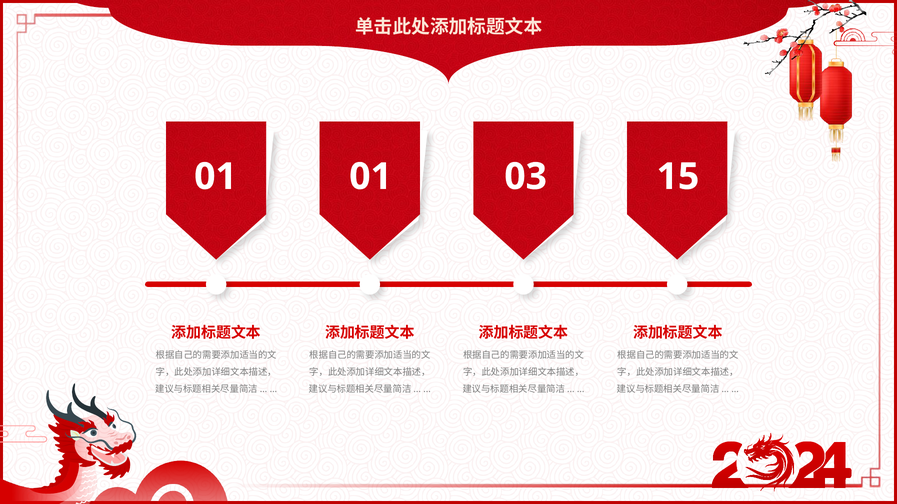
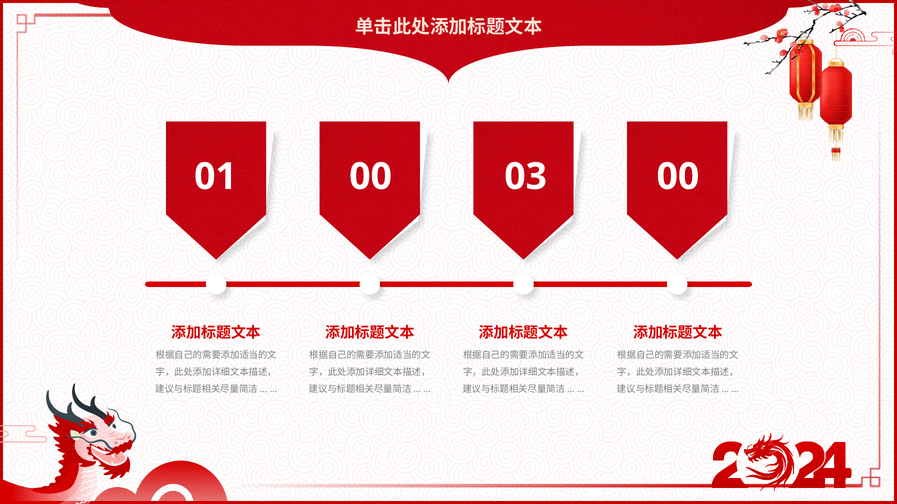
01 01: 01 -> 00
03 15: 15 -> 00
